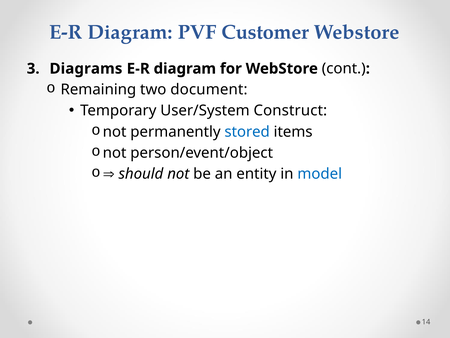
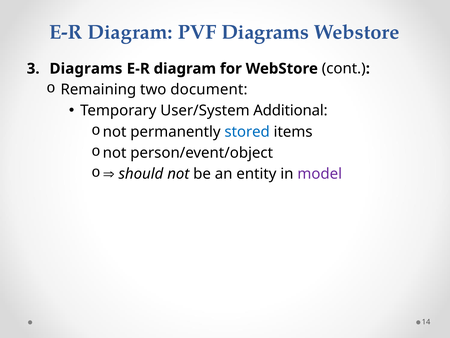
PVF Customer: Customer -> Diagrams
Construct: Construct -> Additional
model colour: blue -> purple
